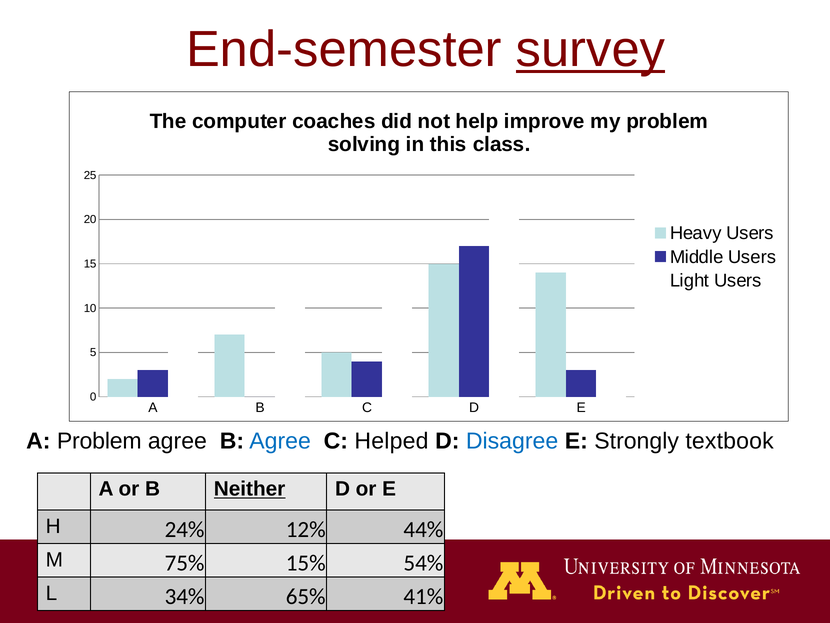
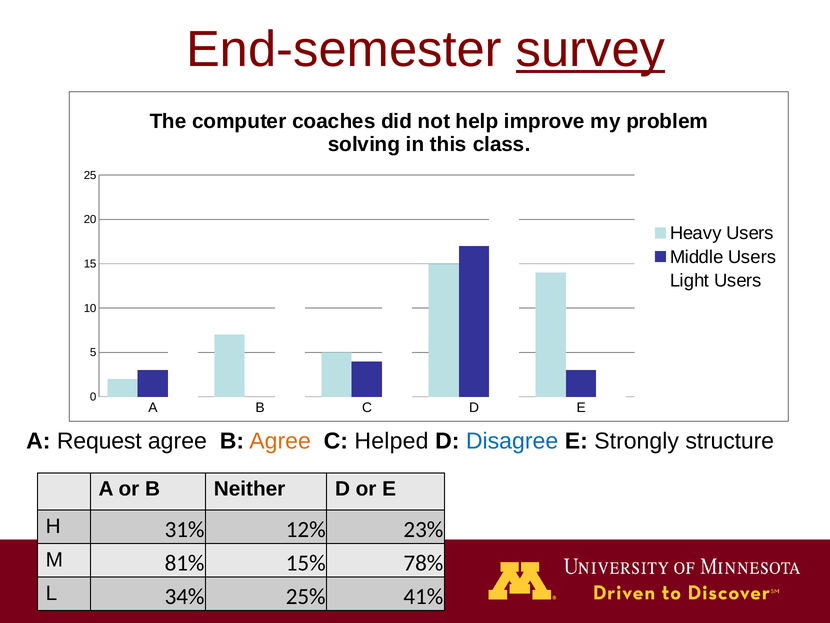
A Problem: Problem -> Request
Agree at (280, 441) colour: blue -> orange
textbook: textbook -> structure
Neither underline: present -> none
24%: 24% -> 31%
44%: 44% -> 23%
75%: 75% -> 81%
54%: 54% -> 78%
65%: 65% -> 25%
